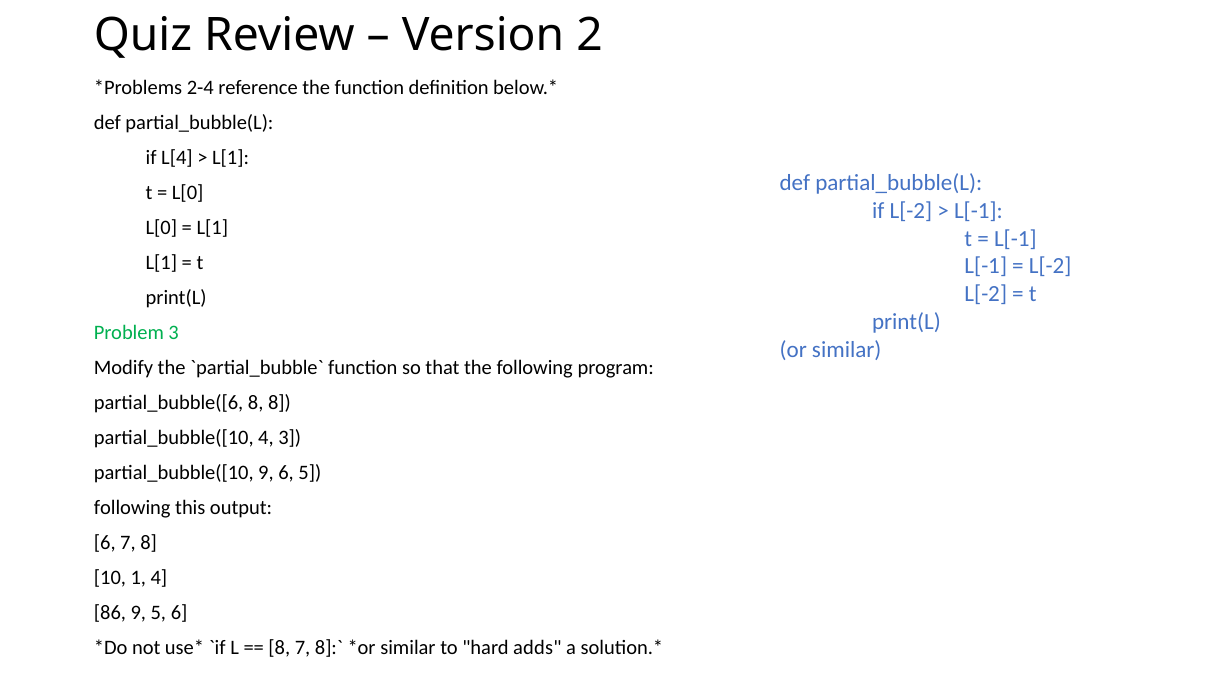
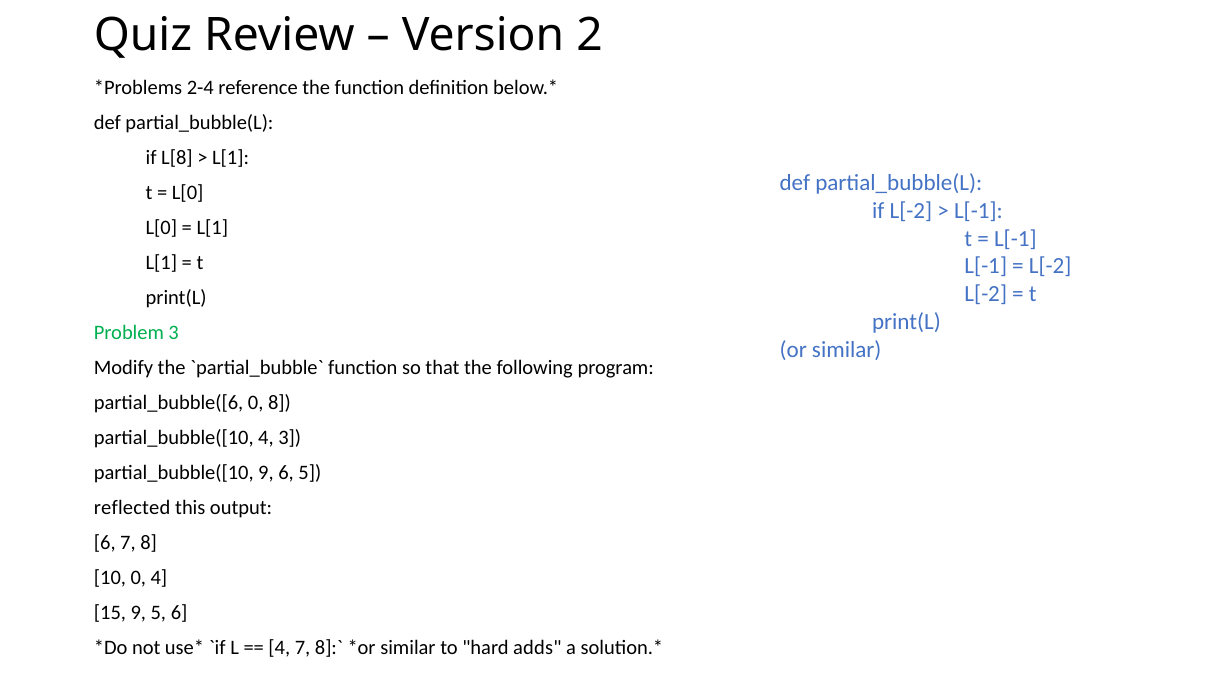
L[4: L[4 -> L[8
partial_bubble([6 8: 8 -> 0
following at (132, 507): following -> reflected
10 1: 1 -> 0
86: 86 -> 15
8 at (279, 647): 8 -> 4
